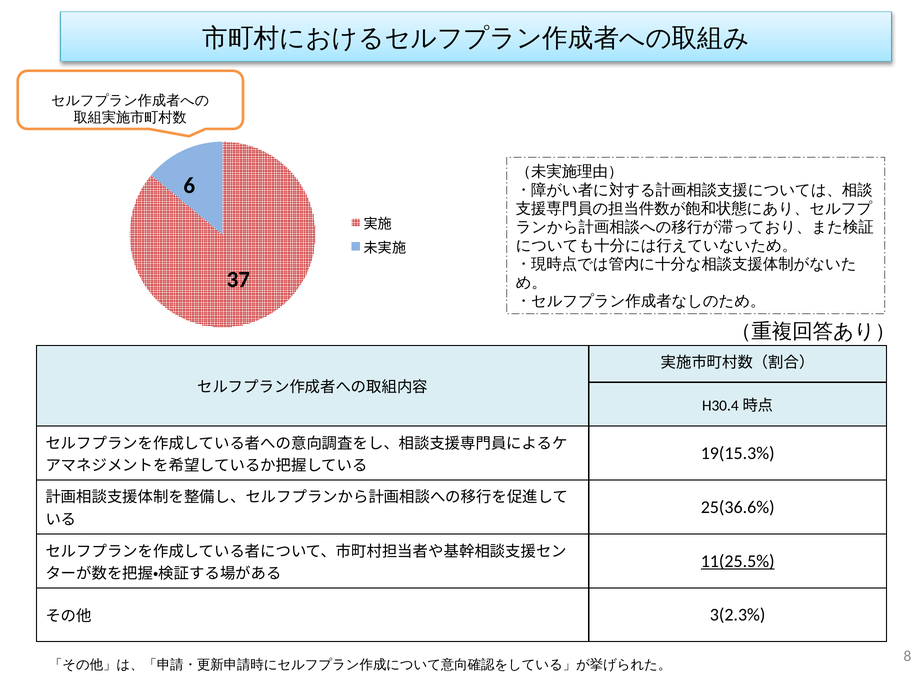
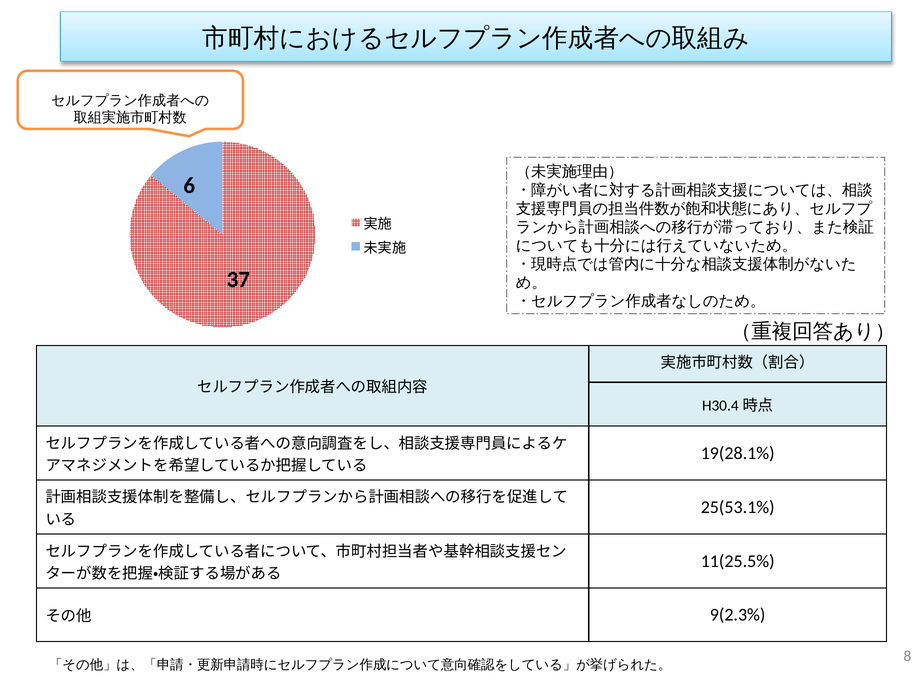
19(15.3%: 19(15.3% -> 19(28.1%
25(36.6%: 25(36.6% -> 25(53.1%
11(25.5% underline: present -> none
3(2.3%: 3(2.3% -> 9(2.3%
